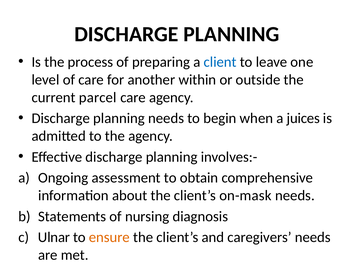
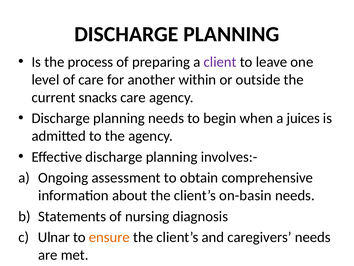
client colour: blue -> purple
parcel: parcel -> snacks
on-mask: on-mask -> on-basin
